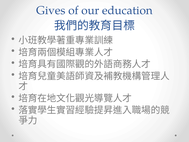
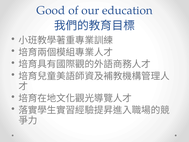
Gives: Gives -> Good
